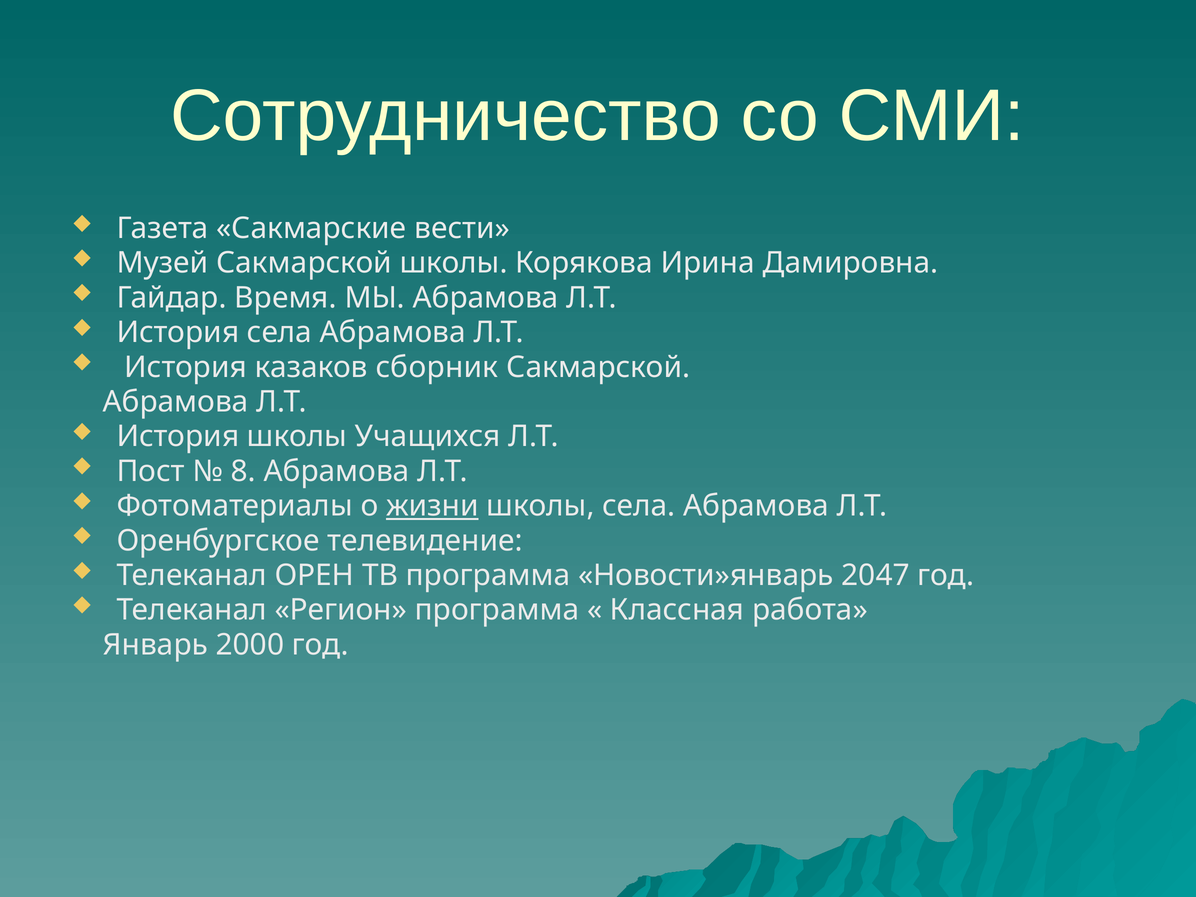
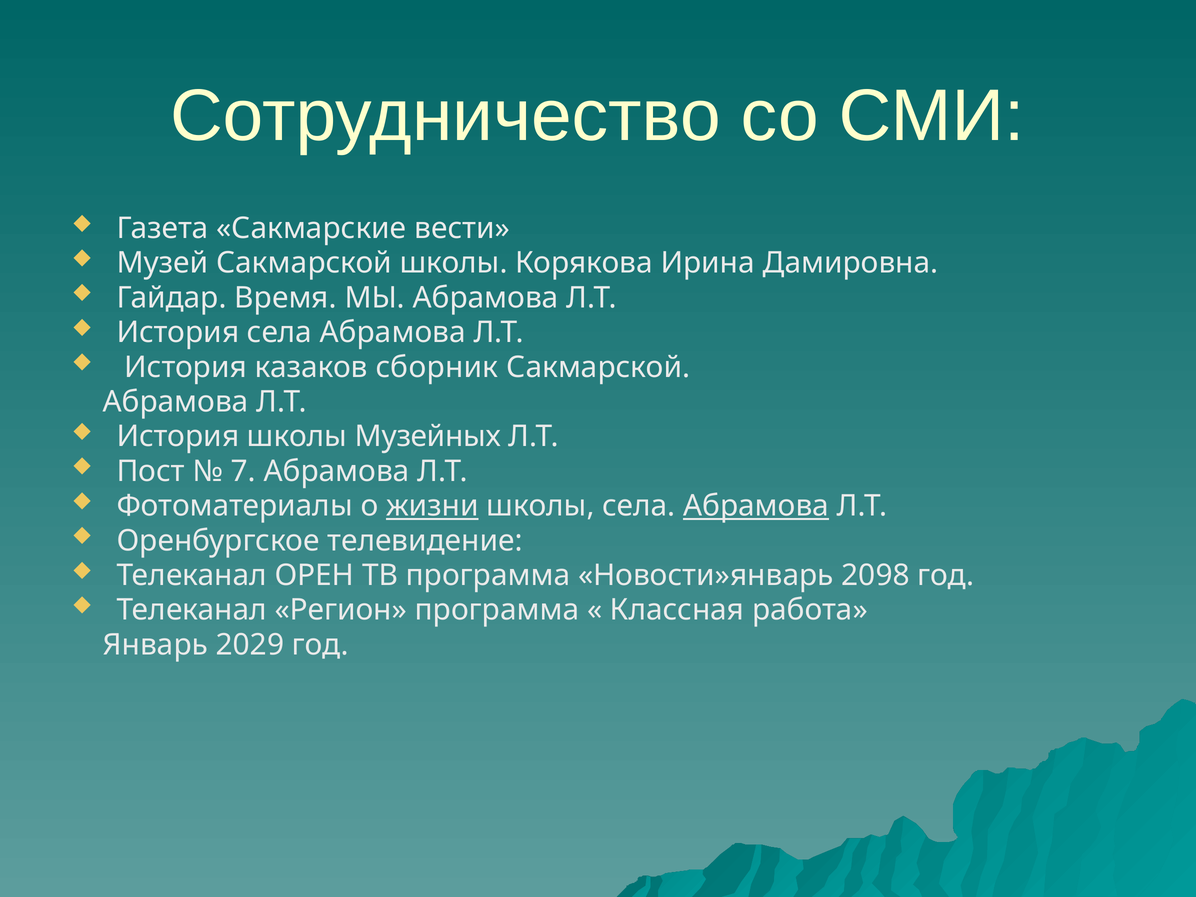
Учащихся: Учащихся -> Музейных
8: 8 -> 7
Абрамова at (756, 506) underline: none -> present
2047: 2047 -> 2098
2000: 2000 -> 2029
